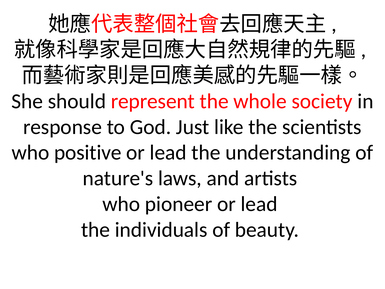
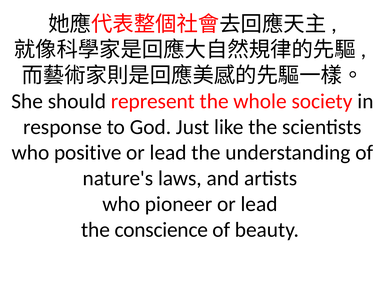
individuals: individuals -> conscience
